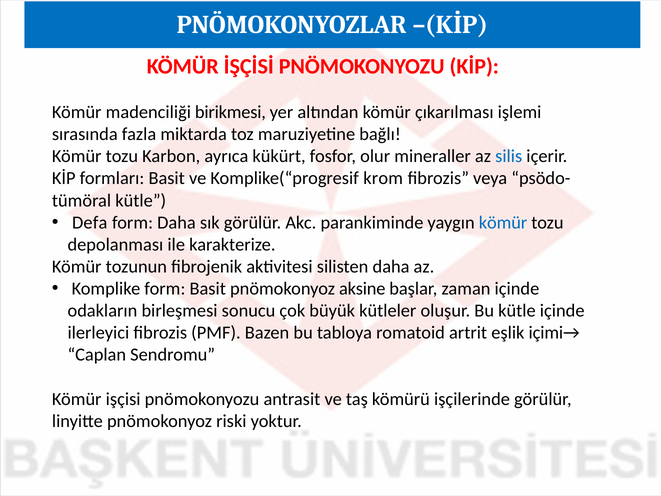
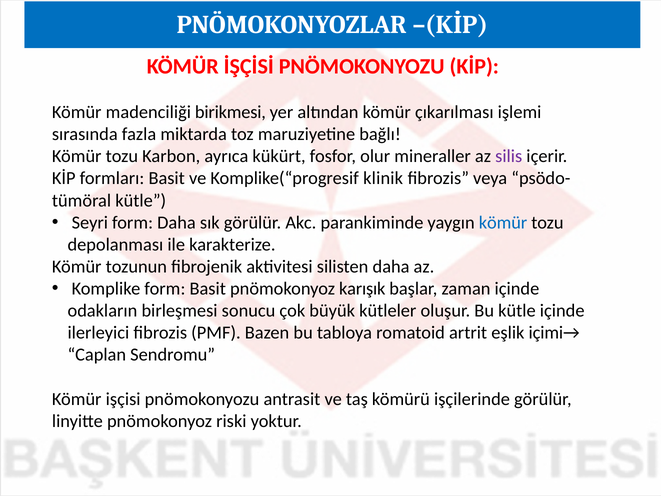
silis colour: blue -> purple
krom: krom -> klinik
Defa: Defa -> Seyri
aksine: aksine -> karışık
